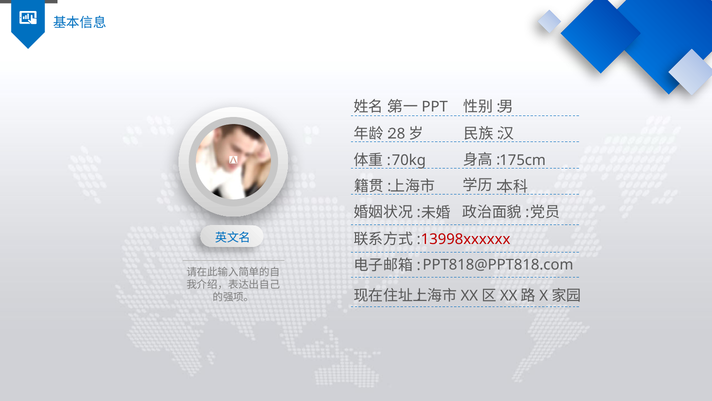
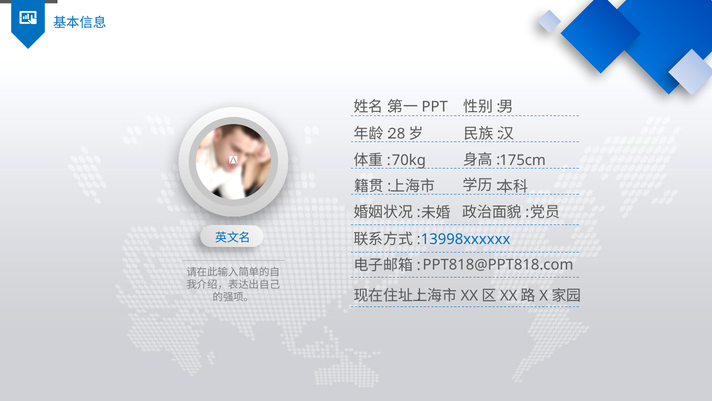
13998xxxxxx colour: red -> blue
